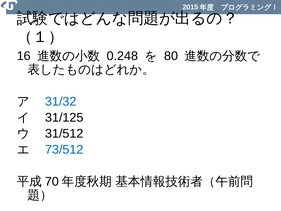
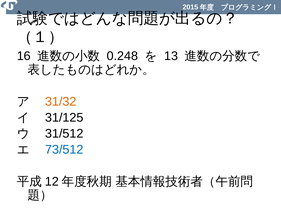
80: 80 -> 13
31/32 colour: blue -> orange
70: 70 -> 12
